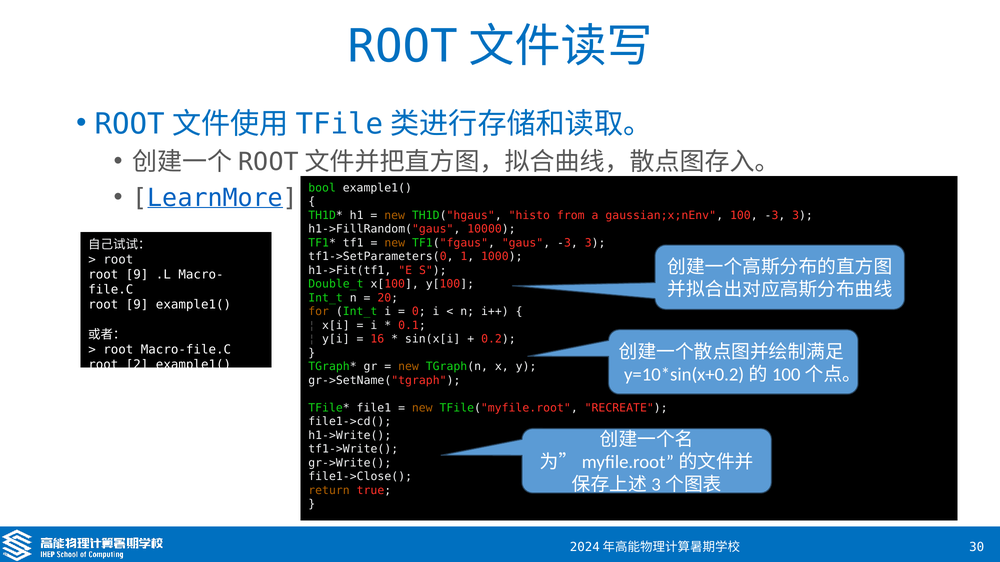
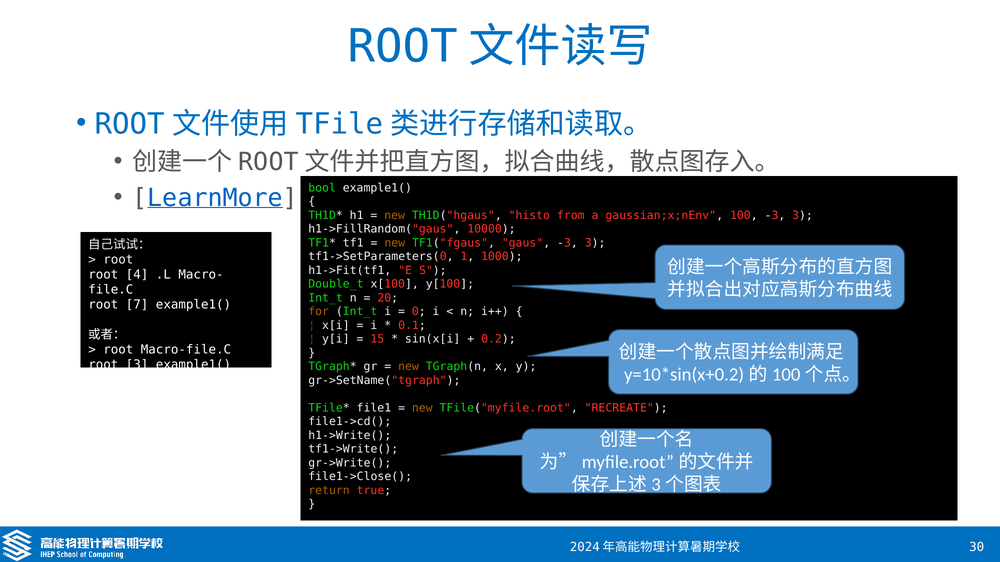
9 at (137, 275): 9 -> 4
9 at (137, 305): 9 -> 7
16: 16 -> 15
root 2: 2 -> 3
